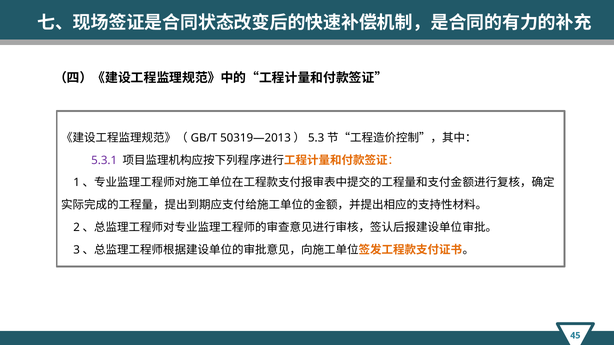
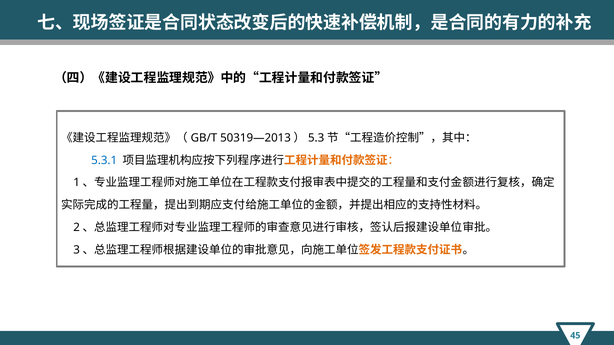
5.3.1 colour: purple -> blue
